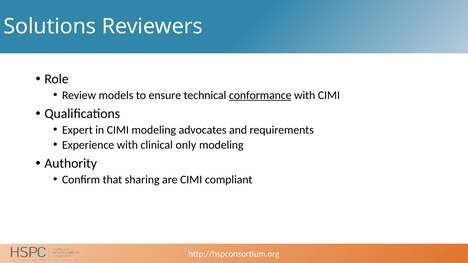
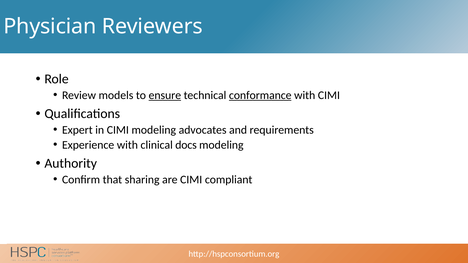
Solutions: Solutions -> Physician
ensure underline: none -> present
only: only -> docs
